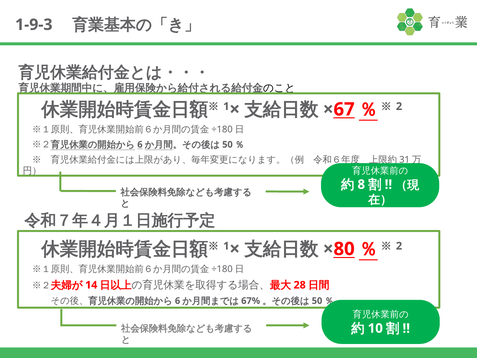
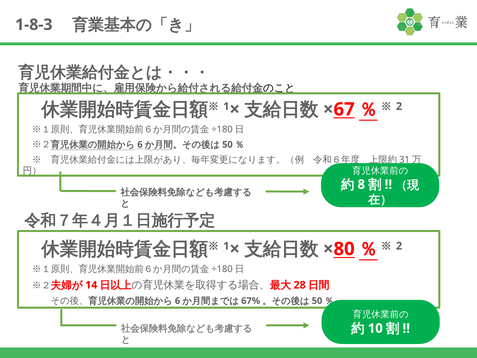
1-9-3: 1-9-3 -> 1-8-3
